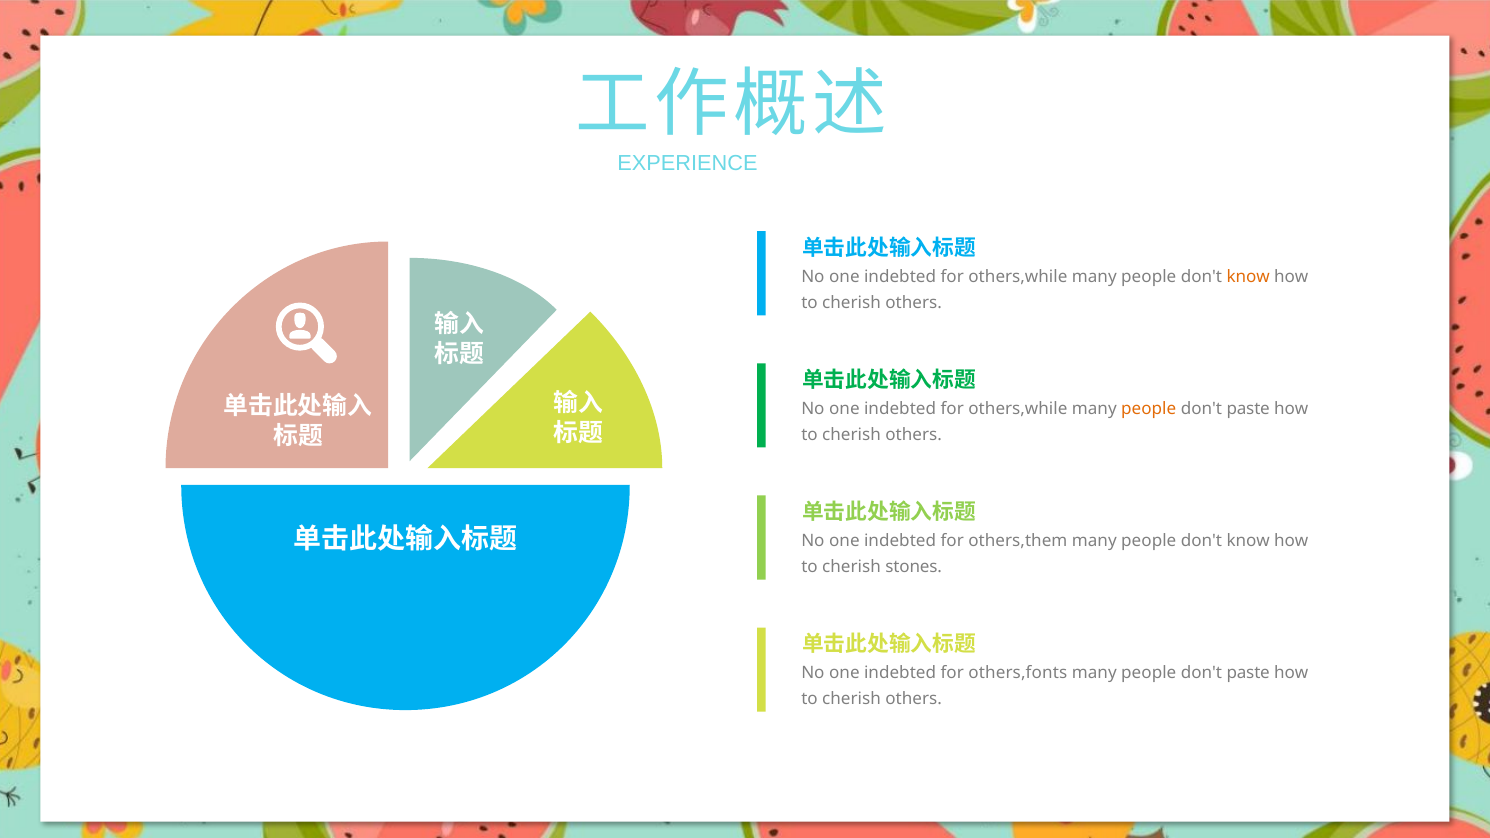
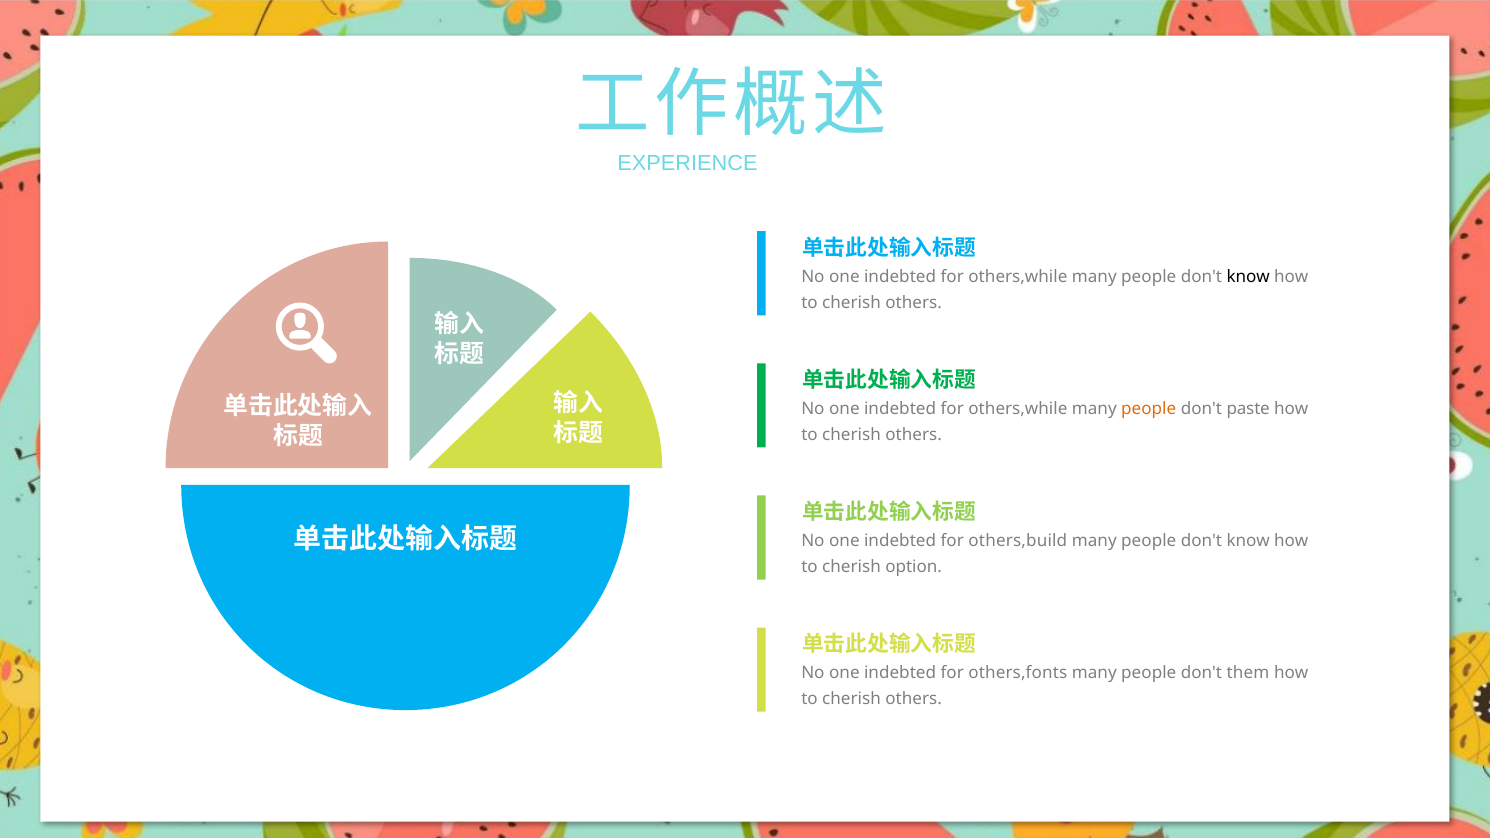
know at (1248, 276) colour: orange -> black
others,them: others,them -> others,build
stones: stones -> option
paste at (1248, 673): paste -> them
